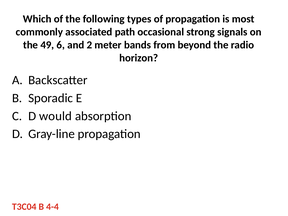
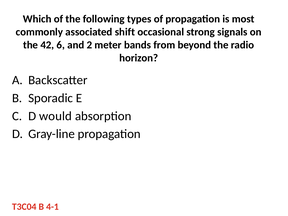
path: path -> shift
49: 49 -> 42
4-4: 4-4 -> 4-1
